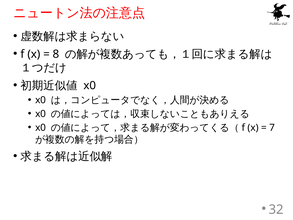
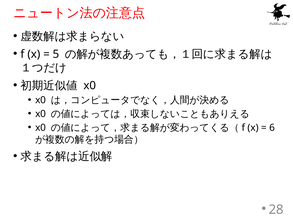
8: 8 -> 5
7: 7 -> 6
32: 32 -> 28
